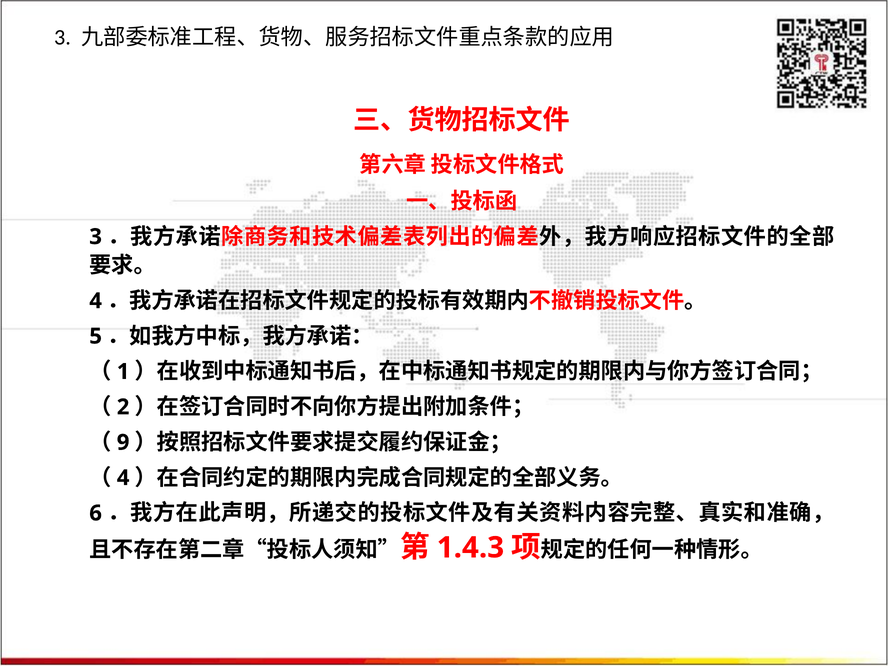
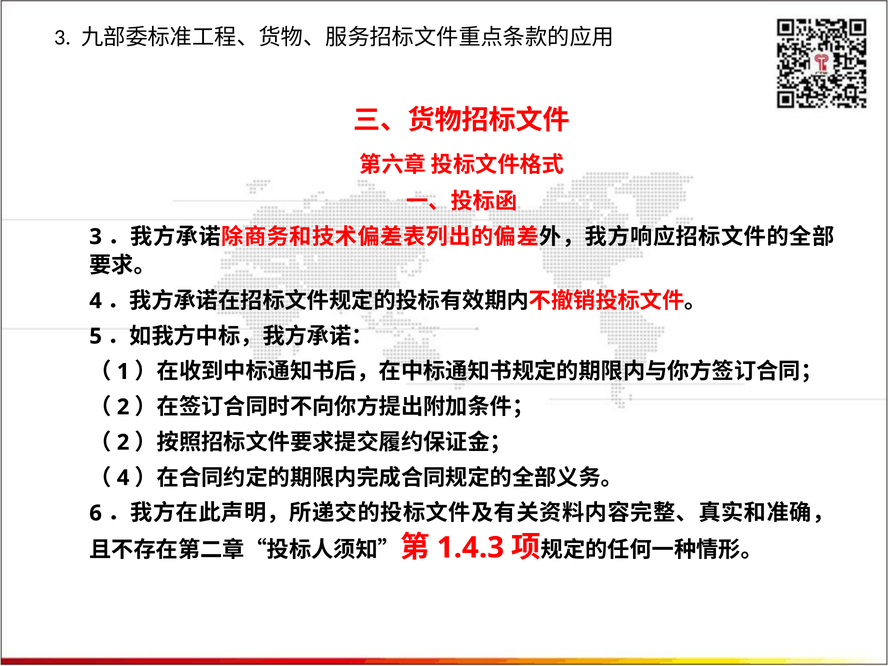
9 at (123, 442): 9 -> 2
